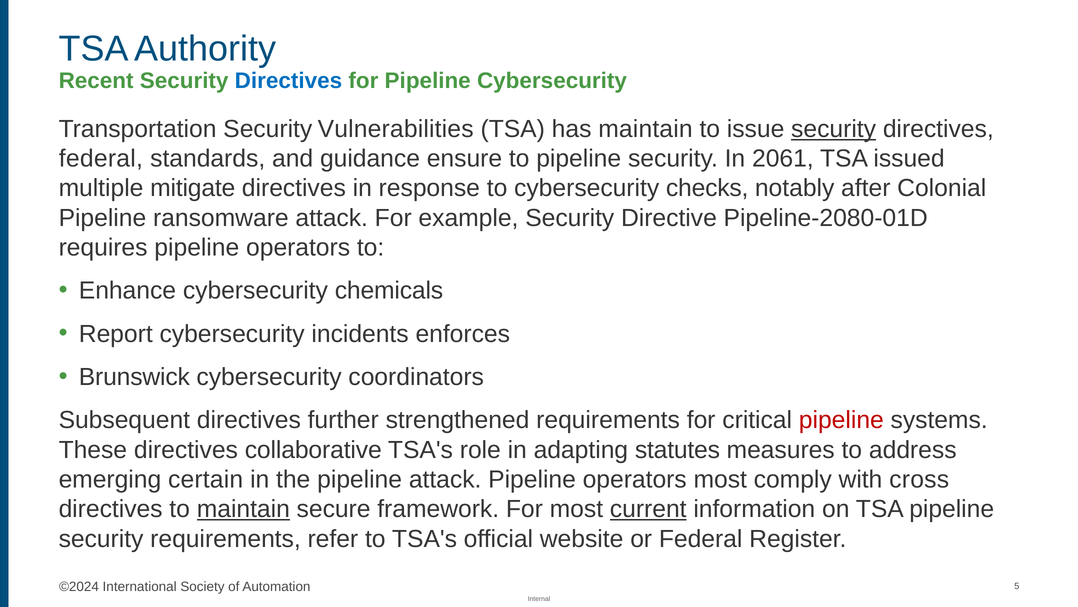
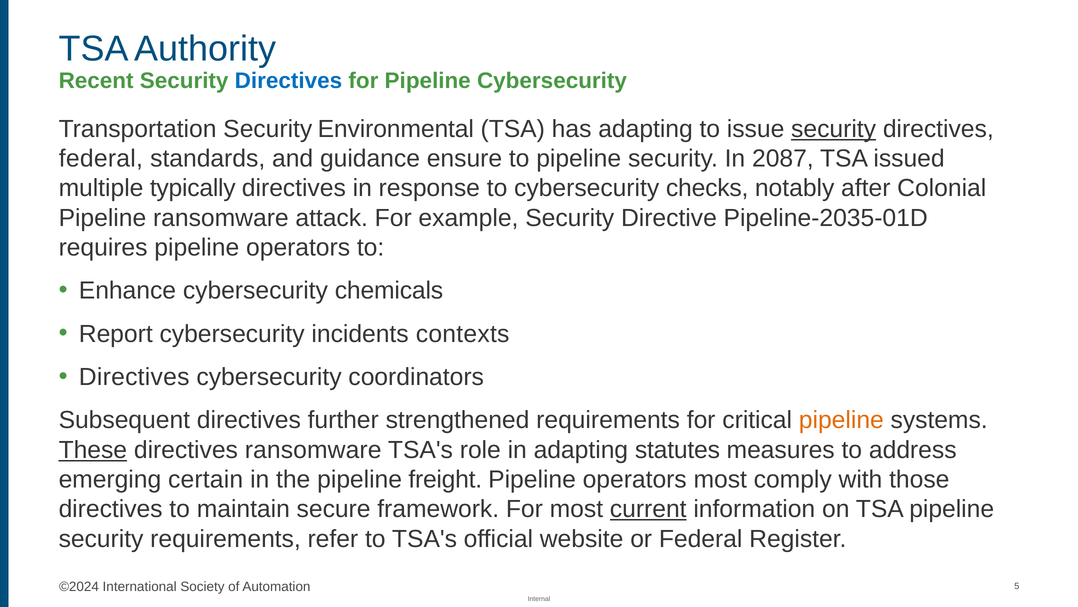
Vulnerabilities: Vulnerabilities -> Environmental
has maintain: maintain -> adapting
2061: 2061 -> 2087
mitigate: mitigate -> typically
Pipeline-2080-01D: Pipeline-2080-01D -> Pipeline-2035-01D
enforces: enforces -> contexts
Brunswick at (134, 377): Brunswick -> Directives
pipeline at (841, 420) colour: red -> orange
These underline: none -> present
directives collaborative: collaborative -> ransomware
pipeline attack: attack -> freight
cross: cross -> those
maintain at (243, 509) underline: present -> none
